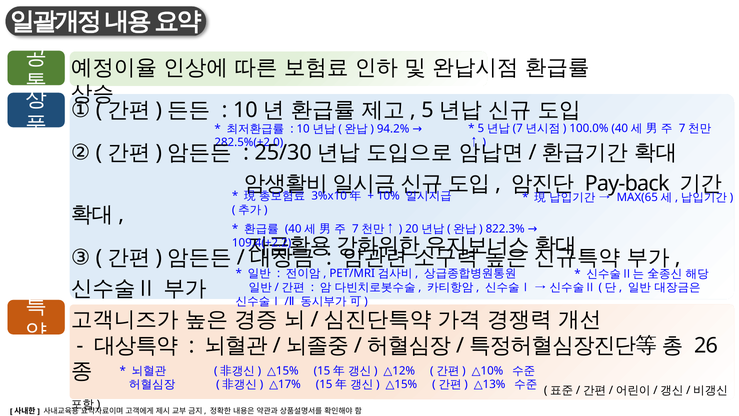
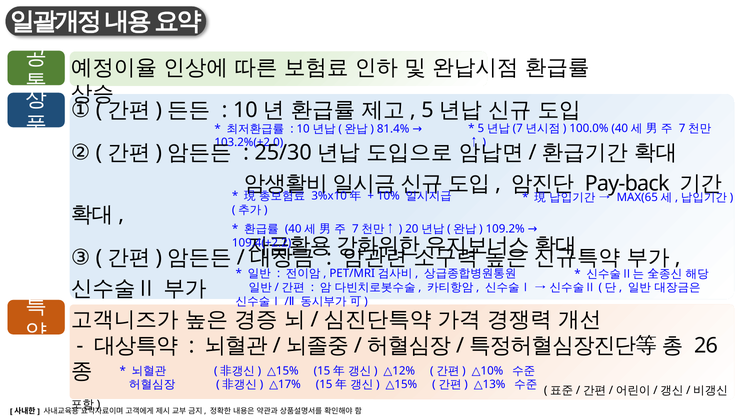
94.2%: 94.2% -> 81.4%
282.5%(+2.0: 282.5%(+2.0 -> 103.2%(+2.0
822.3%: 822.3% -> 109.2%
